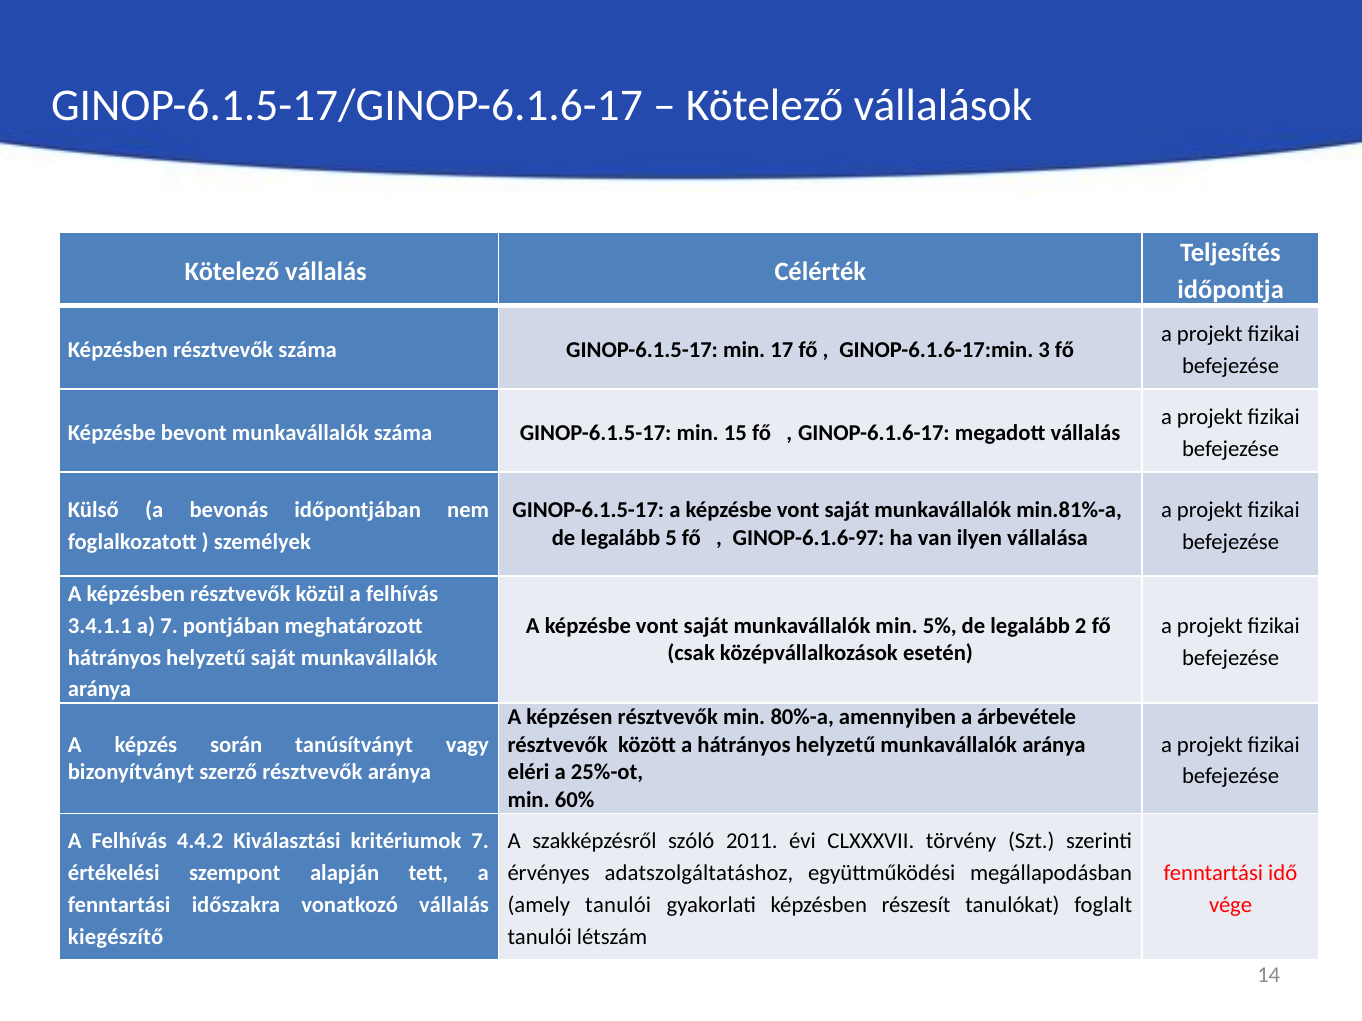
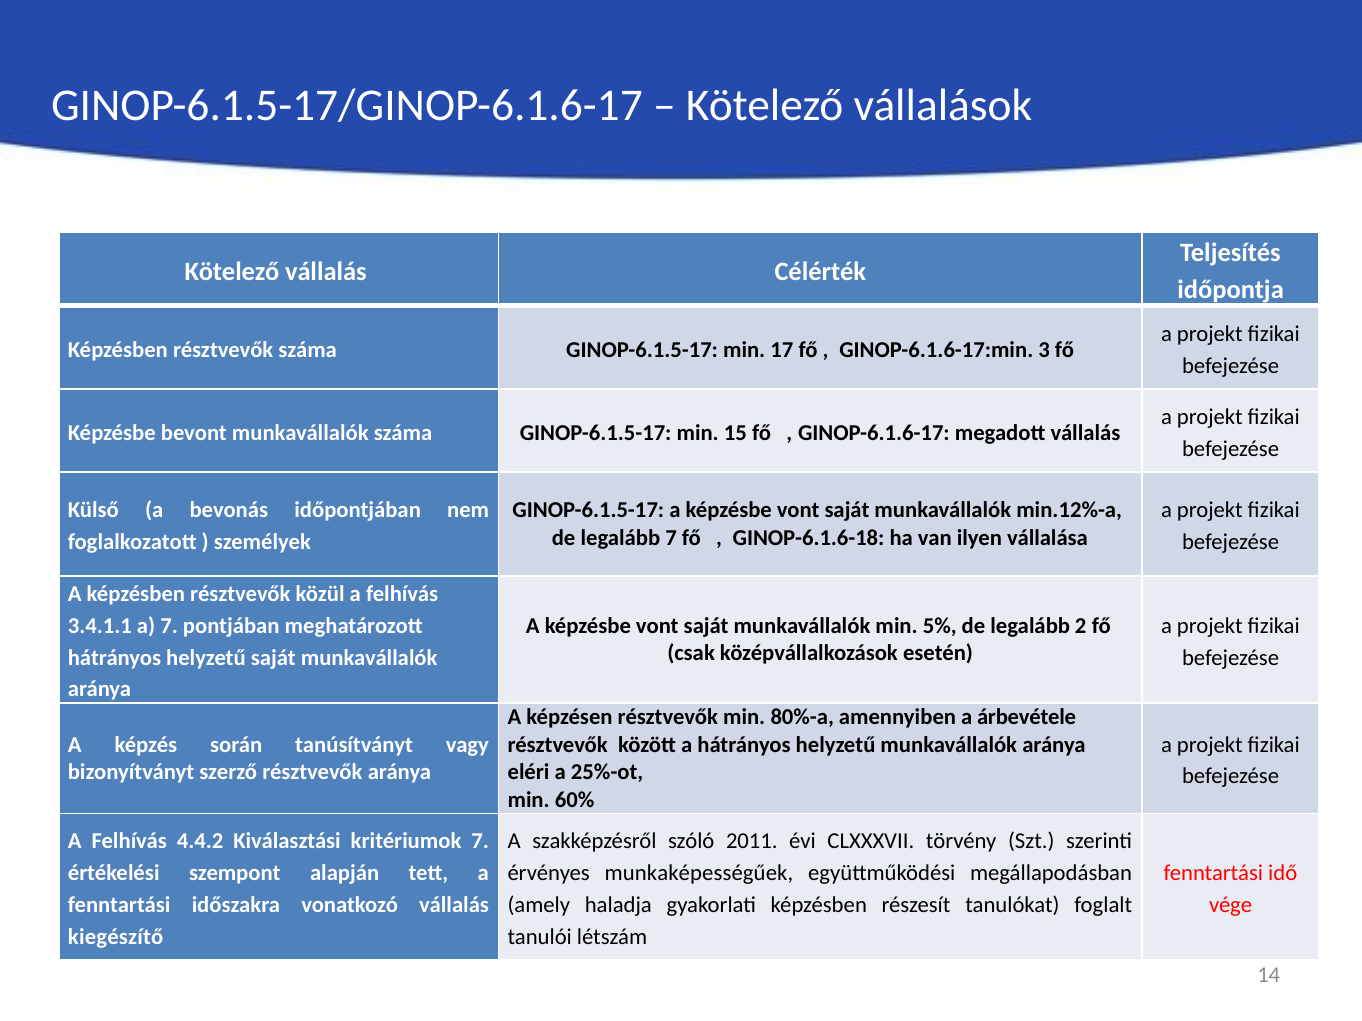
min.81%-a: min.81%-a -> min.12%-a
legalább 5: 5 -> 7
GINOP-6.1.6-97: GINOP-6.1.6-97 -> GINOP-6.1.6-18
adatszolgáltatáshoz: adatszolgáltatáshoz -> munkaképességűek
amely tanulói: tanulói -> haladja
